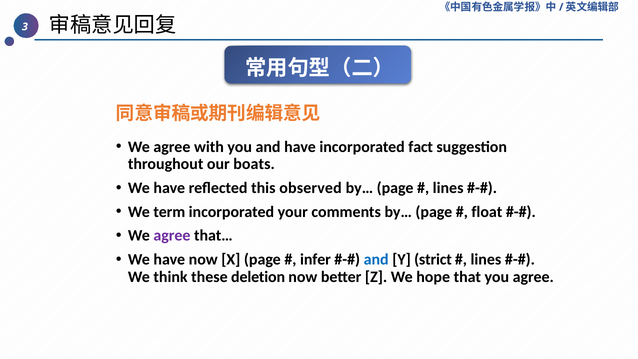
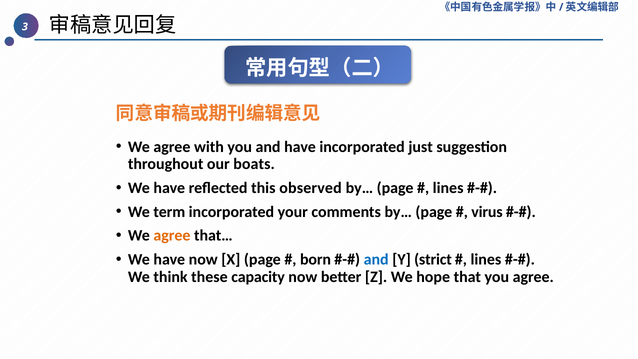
fact: fact -> just
float: float -> virus
agree at (172, 236) colour: purple -> orange
infer: infer -> born
deletion: deletion -> capacity
